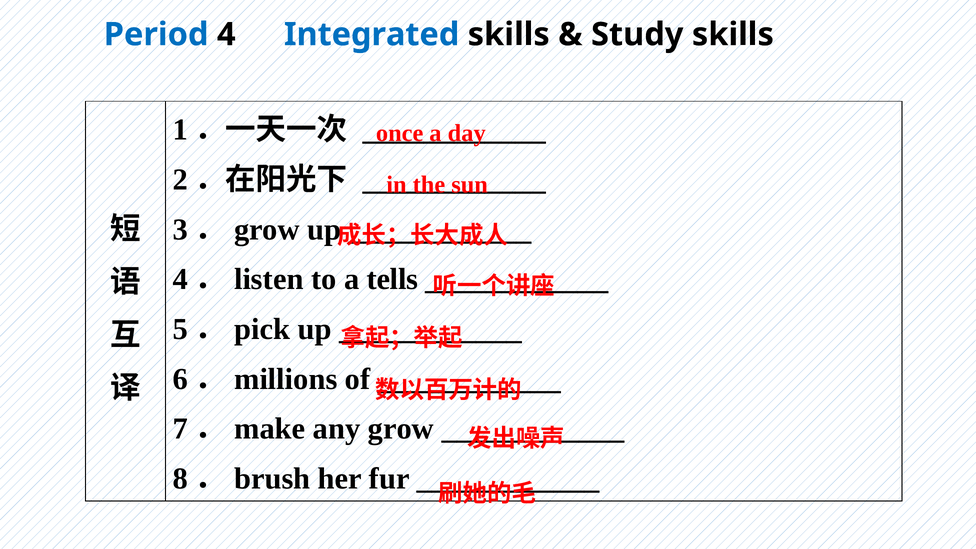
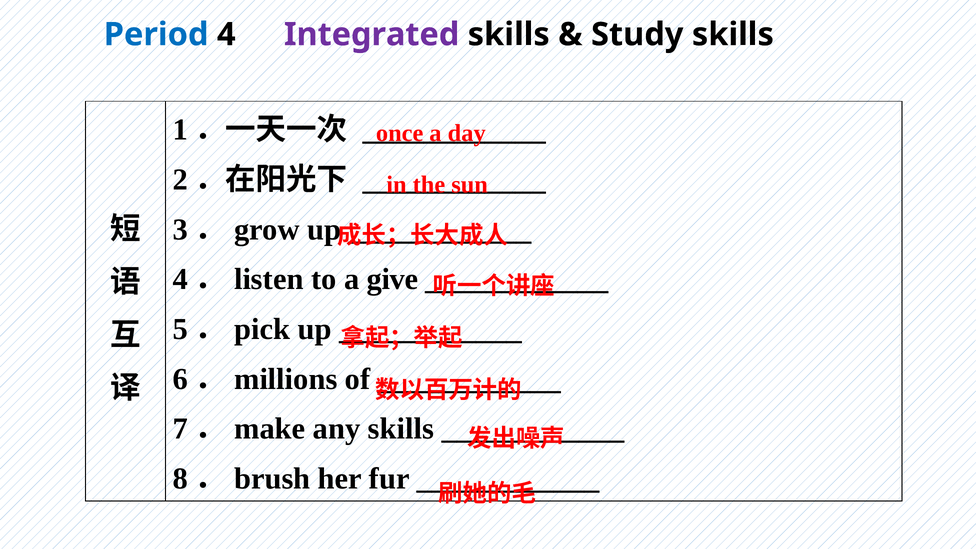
Integrated colour: blue -> purple
tells: tells -> give
any grow: grow -> skills
